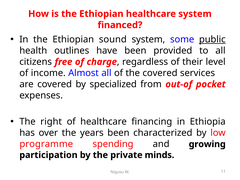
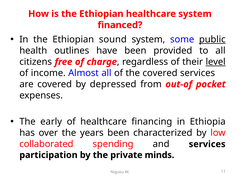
level underline: none -> present
specialized: specialized -> depressed
right: right -> early
programme: programme -> collaborated
and growing: growing -> services
